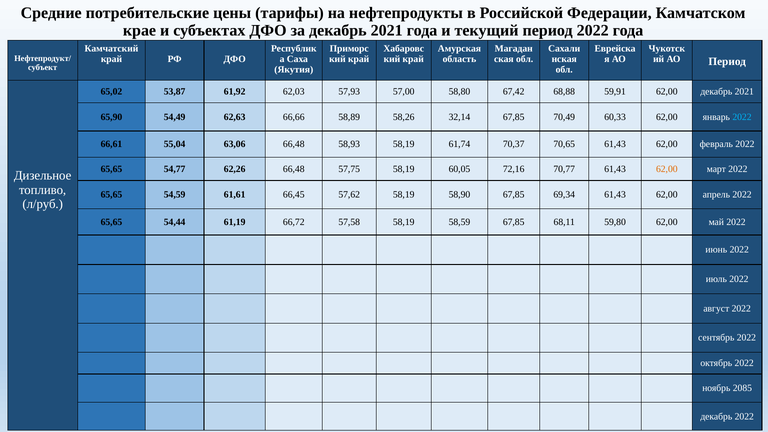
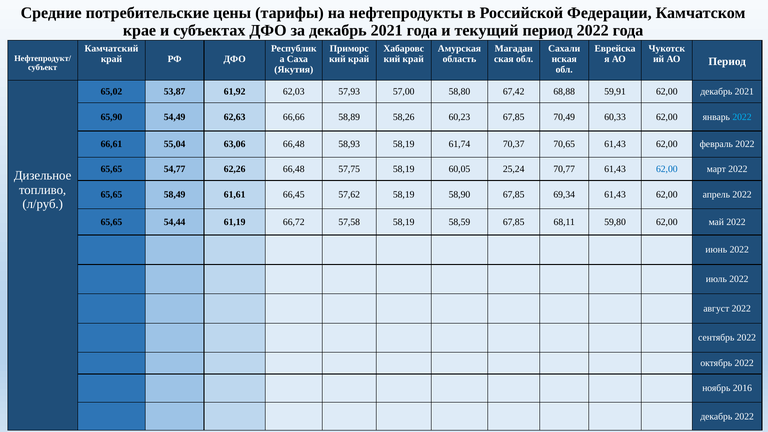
32,14: 32,14 -> 60,23
72,16: 72,16 -> 25,24
62,00 at (667, 169) colour: orange -> blue
54,59: 54,59 -> 58,49
2085: 2085 -> 2016
